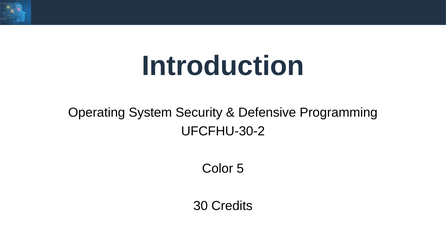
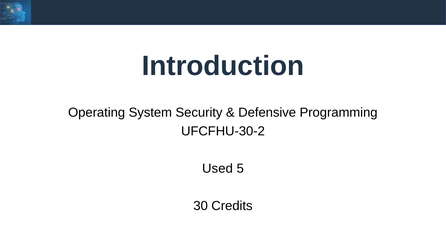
Color: Color -> Used
